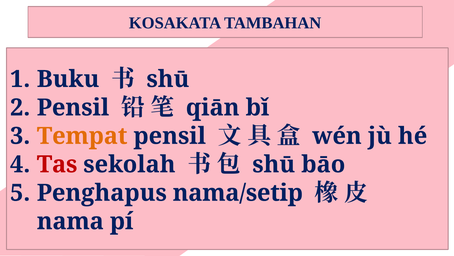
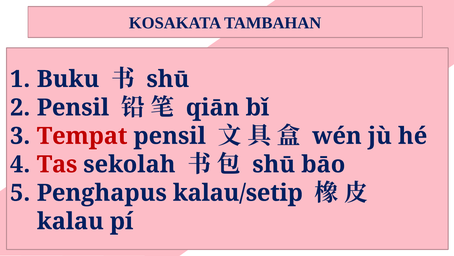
Tempat colour: orange -> red
nama/setip: nama/setip -> kalau/setip
nama: nama -> kalau
